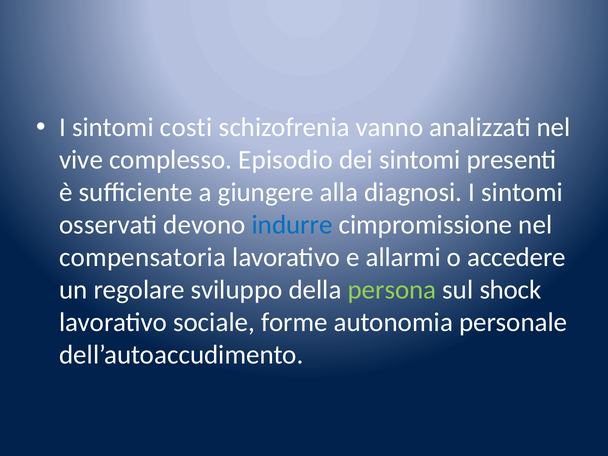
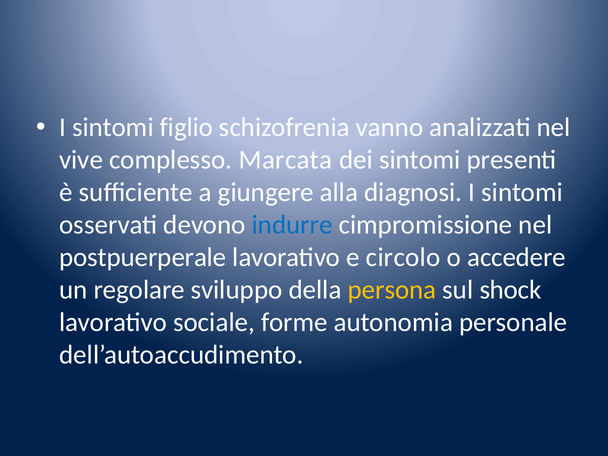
costi: costi -> figlio
Episodio: Episodio -> Marcata
compensatoria: compensatoria -> postpuerperale
allarmi: allarmi -> circolo
persona colour: light green -> yellow
